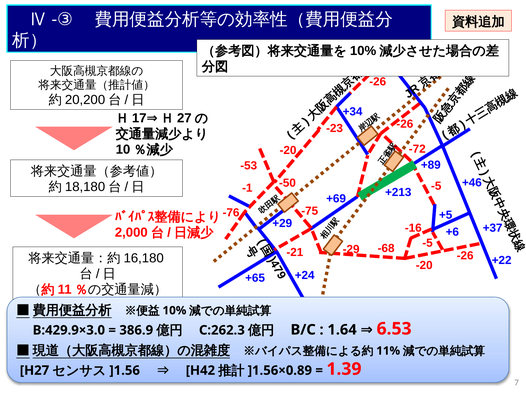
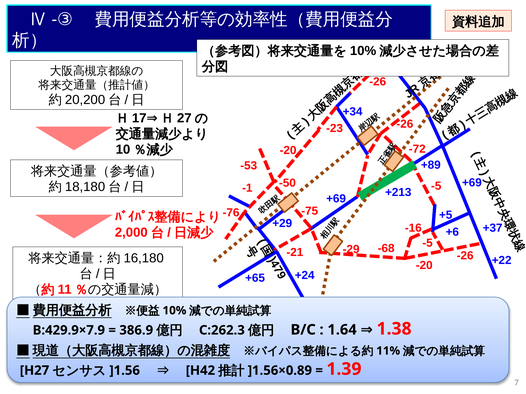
+46 at (472, 183): +46 -> +69
B:429.9×3.0: B:429.9×3.0 -> B:429.9×7.9
6.53: 6.53 -> 1.38
